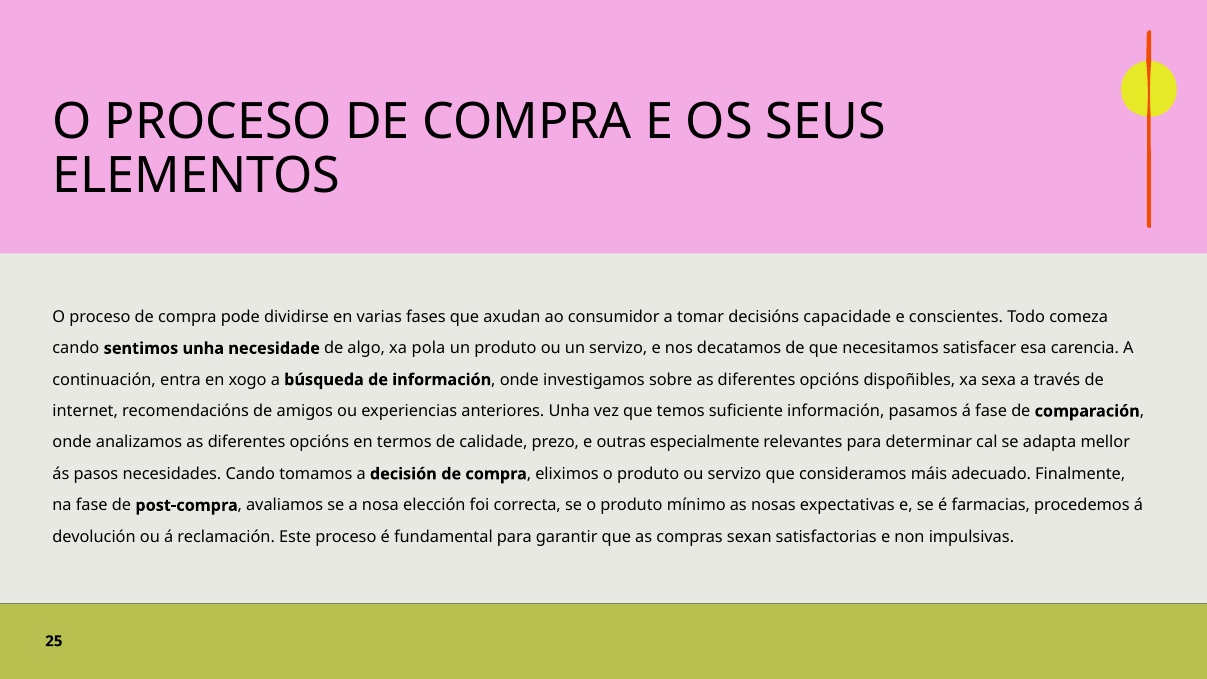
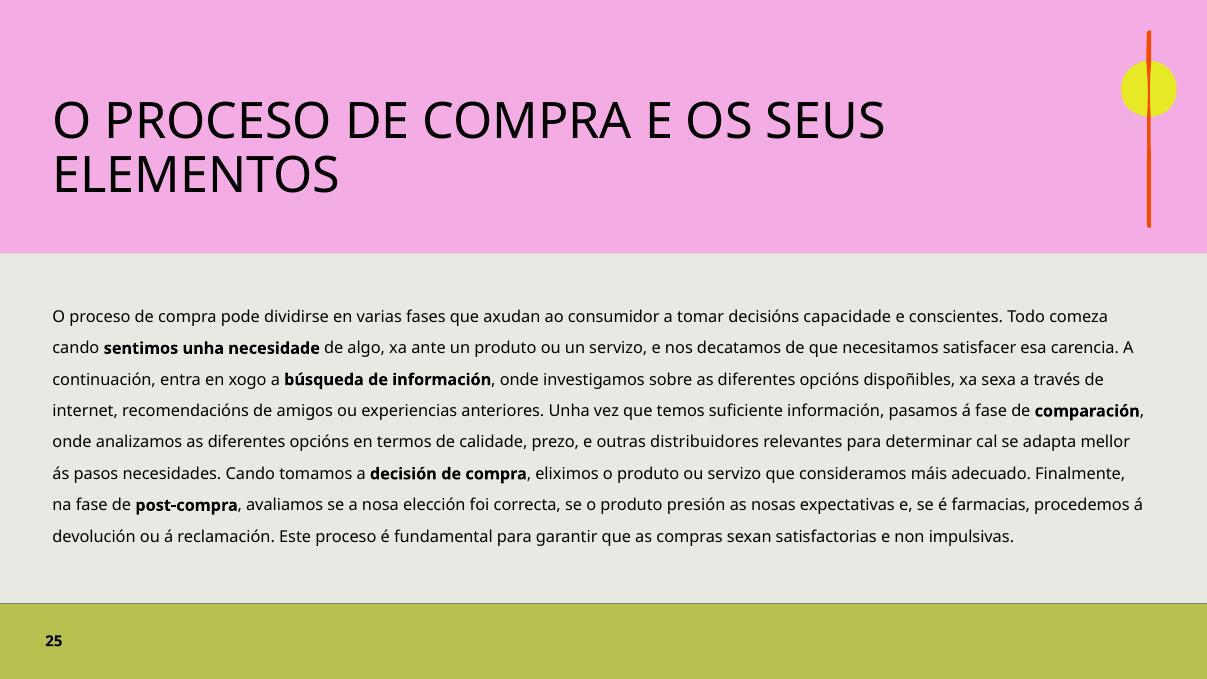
pola: pola -> ante
especialmente: especialmente -> distribuidores
mínimo: mínimo -> presión
